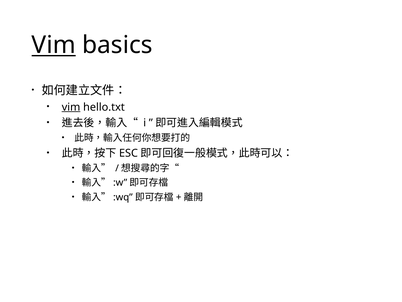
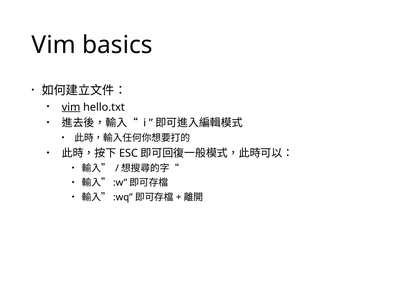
Vim at (54, 45) underline: present -> none
